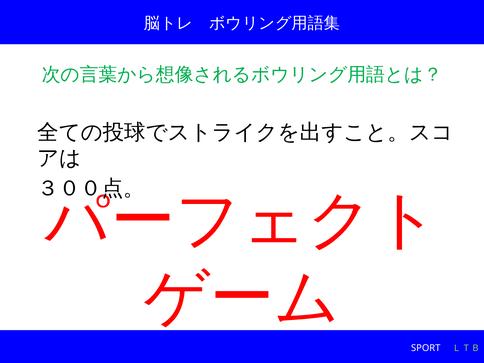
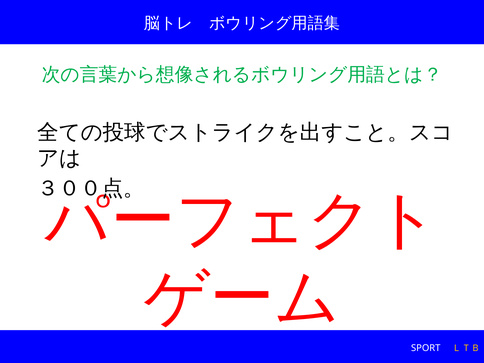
ＬＴＢ colour: light green -> yellow
